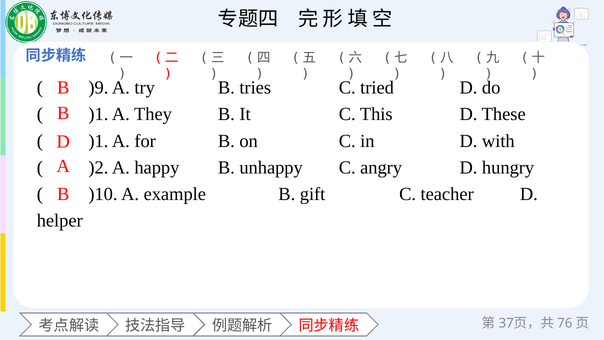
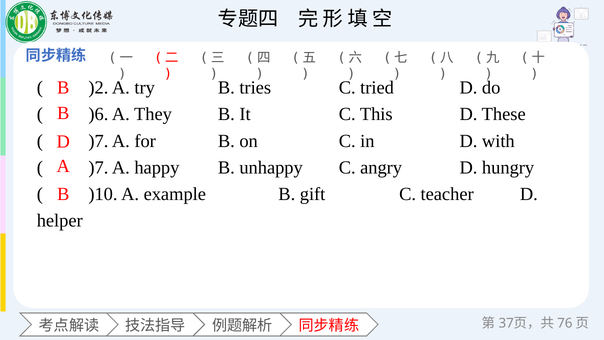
)9: )9 -> )2
)1 at (98, 114): )1 -> )6
)1 at (98, 141): )1 -> )7
)2 at (98, 167): )2 -> )7
